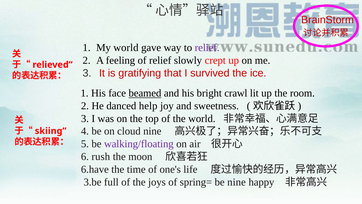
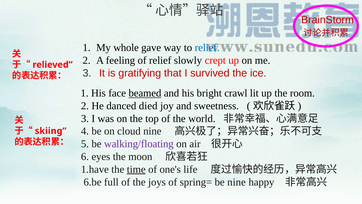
My world: world -> whole
relief at (207, 48) colour: purple -> blue
help: help -> died
rush: rush -> eyes
6.have: 6.have -> 1.have
time underline: none -> present
3.be: 3.be -> 6.be
